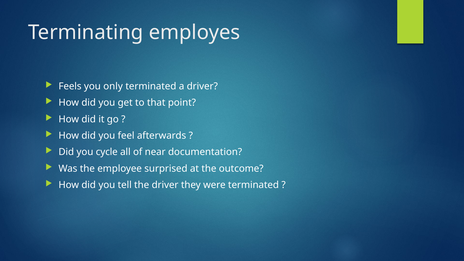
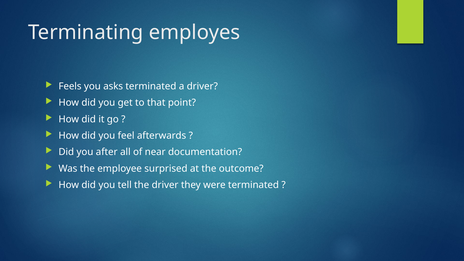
only: only -> asks
cycle: cycle -> after
